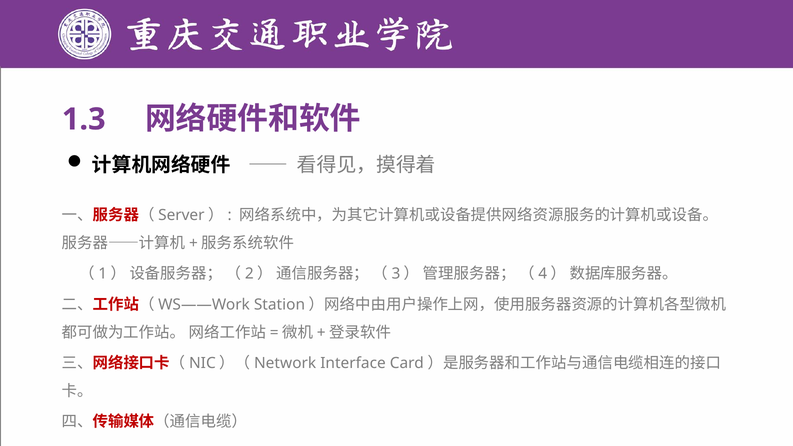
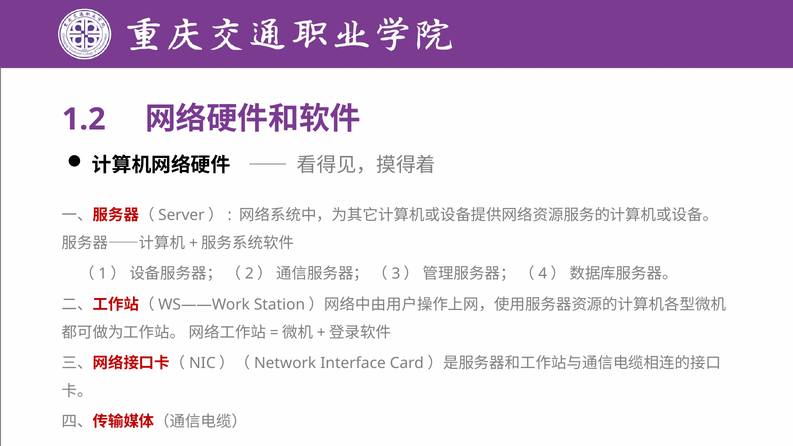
1.3: 1.3 -> 1.2
